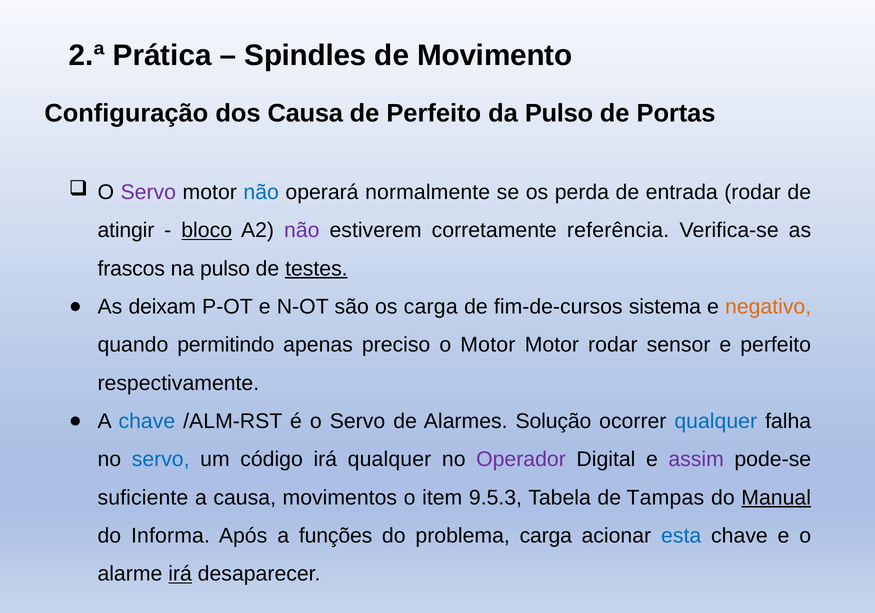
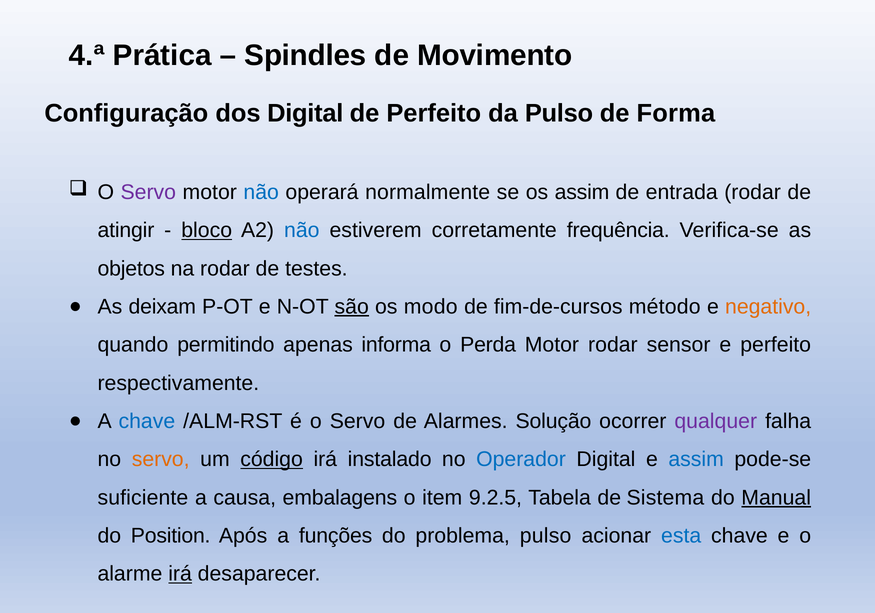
2.ª: 2.ª -> 4.ª
dos Causa: Causa -> Digital
Portas: Portas -> Forma
os perda: perda -> assim
não at (302, 231) colour: purple -> blue
referência: referência -> frequência
frascos: frascos -> objetos
na pulso: pulso -> rodar
testes underline: present -> none
são underline: none -> present
os carga: carga -> modo
sistema: sistema -> método
preciso: preciso -> informa
o Motor: Motor -> Perda
qualquer at (716, 422) colour: blue -> purple
servo at (161, 460) colour: blue -> orange
código underline: none -> present
irá qualquer: qualquer -> instalado
Operador colour: purple -> blue
assim at (696, 460) colour: purple -> blue
movimentos: movimentos -> embalagens
9.5.3: 9.5.3 -> 9.2.5
Tampas: Tampas -> Sistema
Informa: Informa -> Position
problema carga: carga -> pulso
